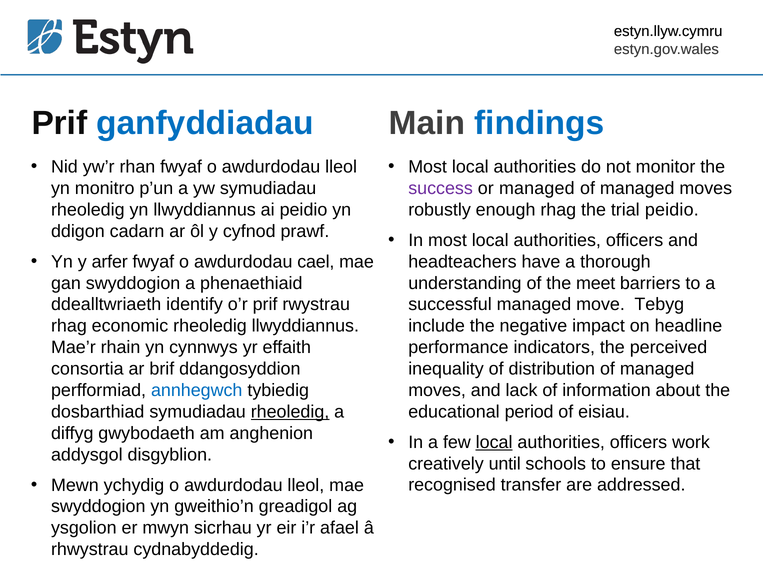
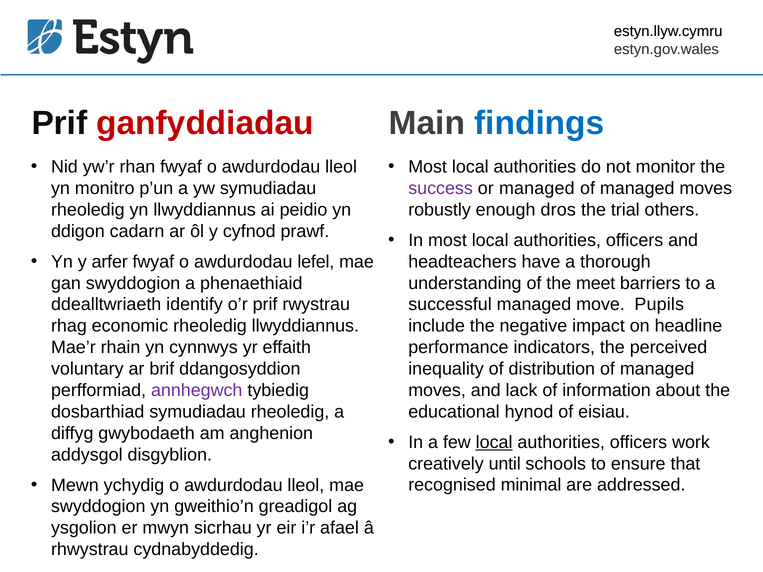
ganfyddiadau colour: blue -> red
enough rhag: rhag -> dros
trial peidio: peidio -> others
cael: cael -> lefel
Tebyg: Tebyg -> Pupils
consortia: consortia -> voluntary
annhegwch colour: blue -> purple
rheoledig at (290, 412) underline: present -> none
period: period -> hynod
transfer: transfer -> minimal
